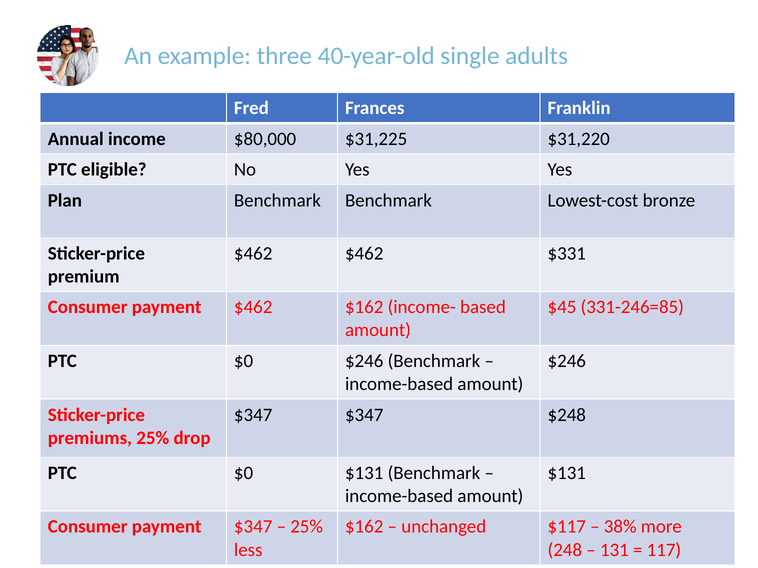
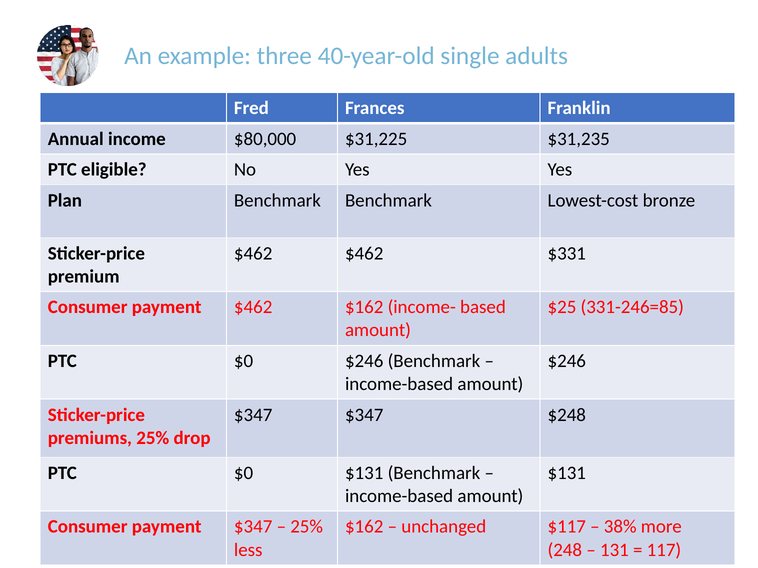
$31,220: $31,220 -> $31,235
$45: $45 -> $25
